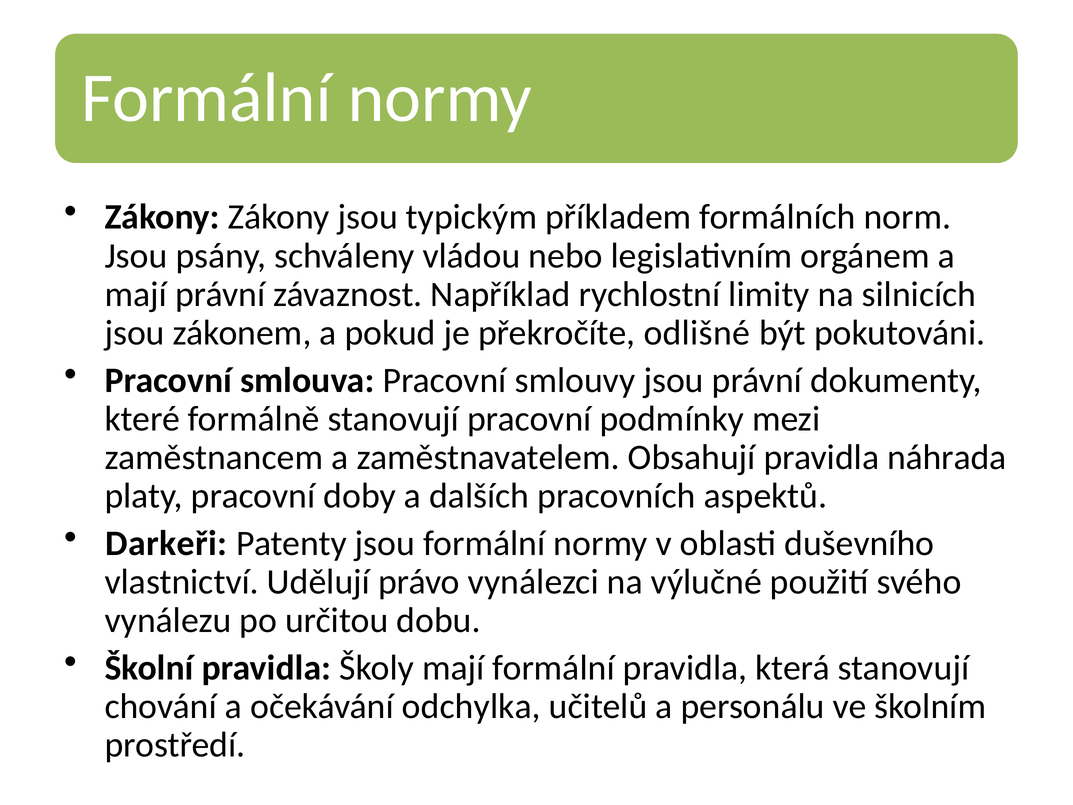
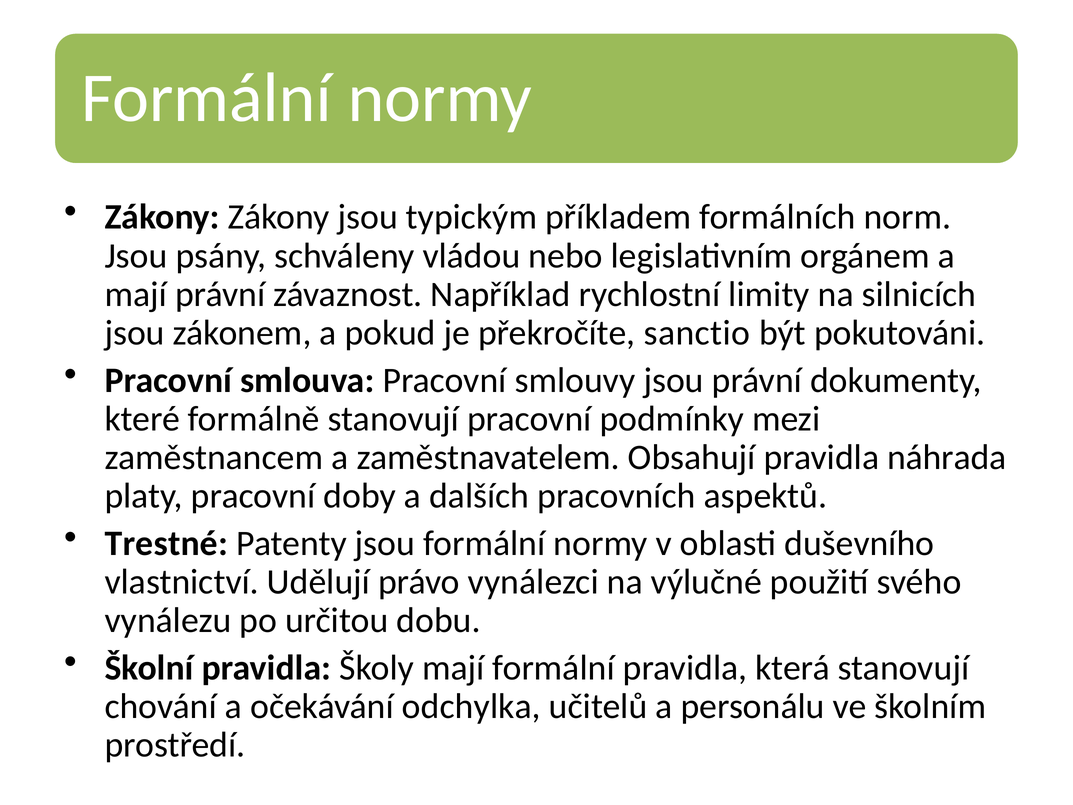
odlišné: odlišné -> sanctio
Darkeři: Darkeři -> Trestné
